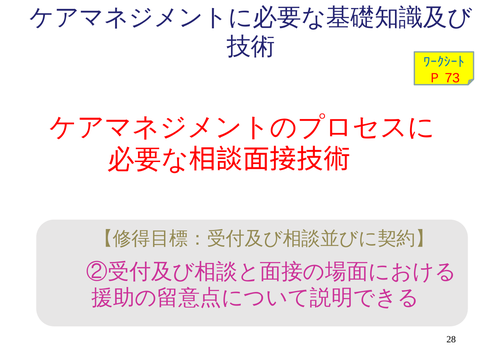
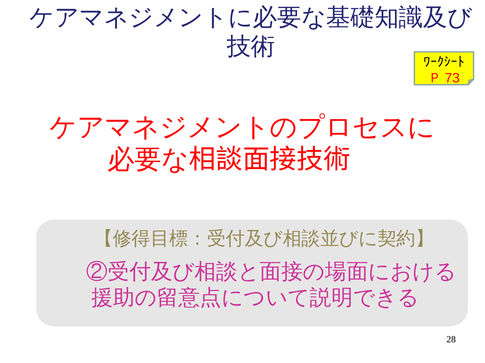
ﾜｰｸｼｰﾄ colour: blue -> black
